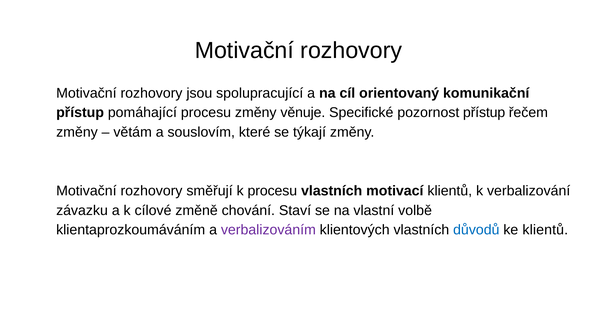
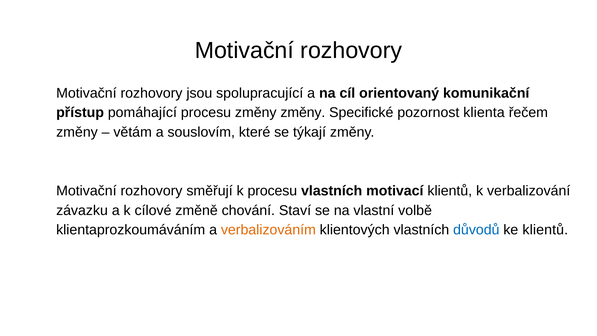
změny věnuje: věnuje -> změny
pozornost přístup: přístup -> klienta
verbalizováním colour: purple -> orange
